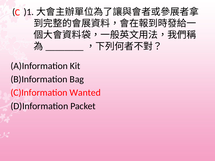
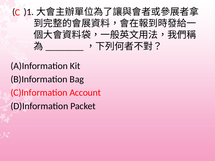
Wanted: Wanted -> Account
